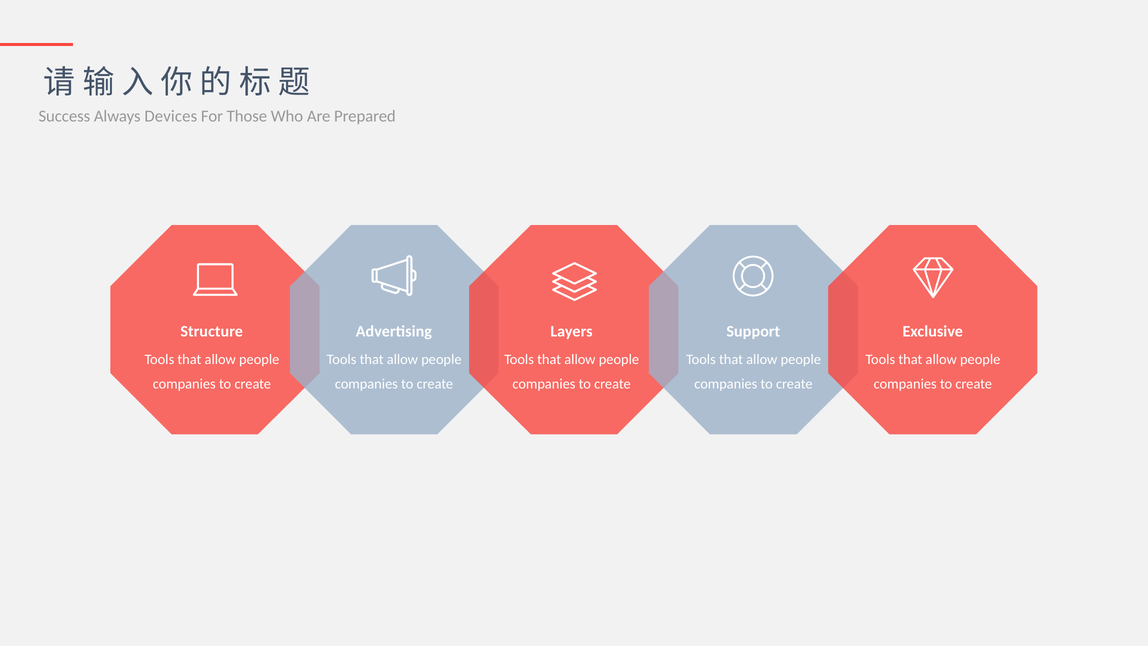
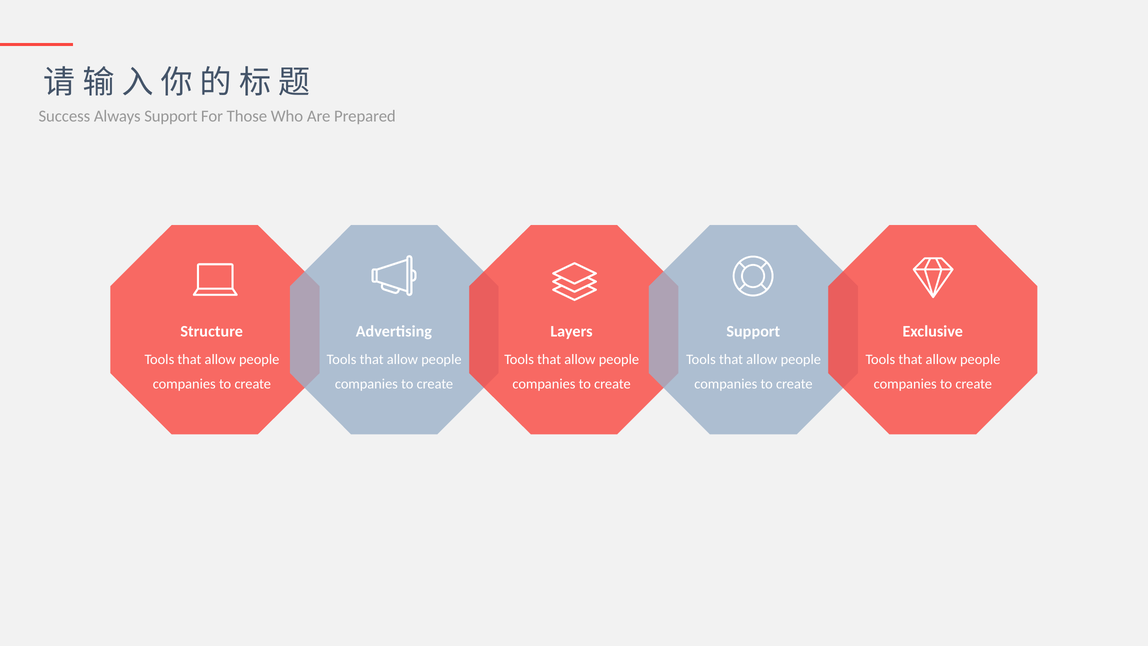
Always Devices: Devices -> Support
